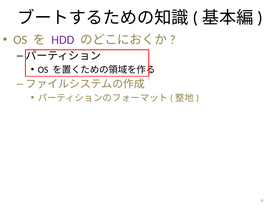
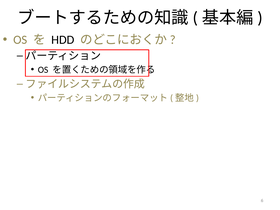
HDD colour: purple -> black
